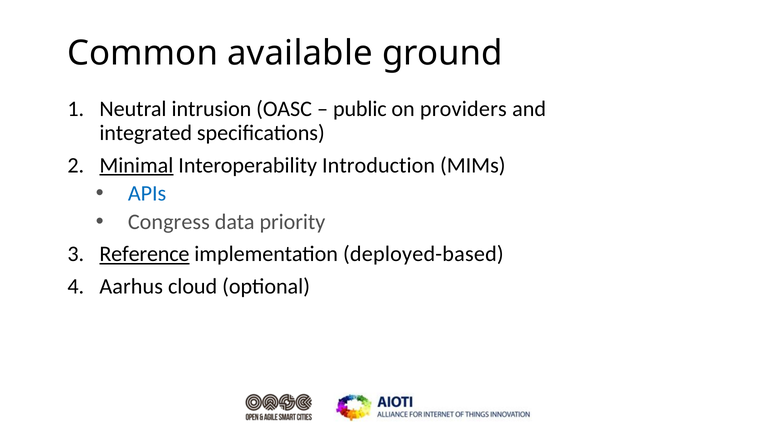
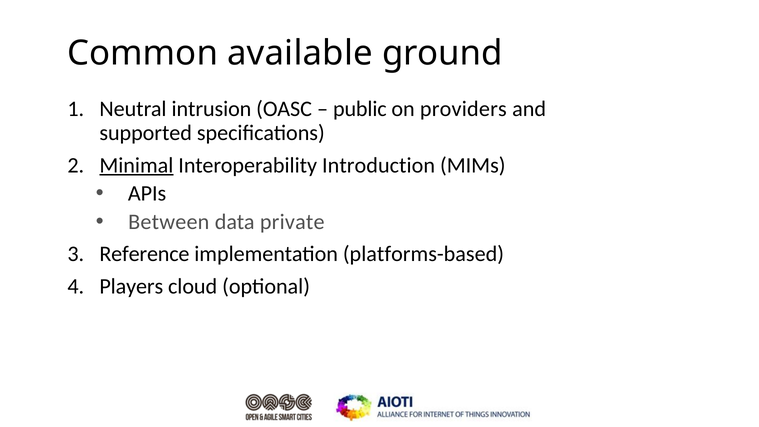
integrated: integrated -> supported
APIs colour: blue -> black
Congress: Congress -> Between
priority: priority -> private
Reference underline: present -> none
deployed-based: deployed-based -> platforms-based
Aarhus: Aarhus -> Players
